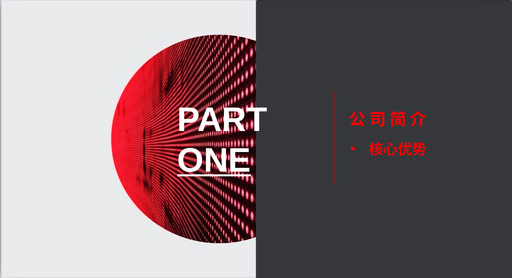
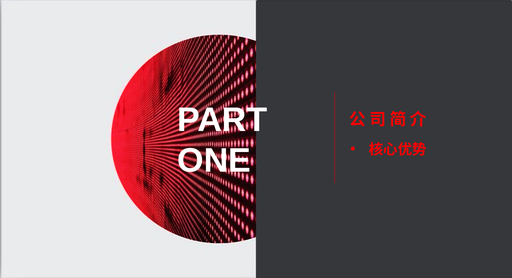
ONE underline: present -> none
